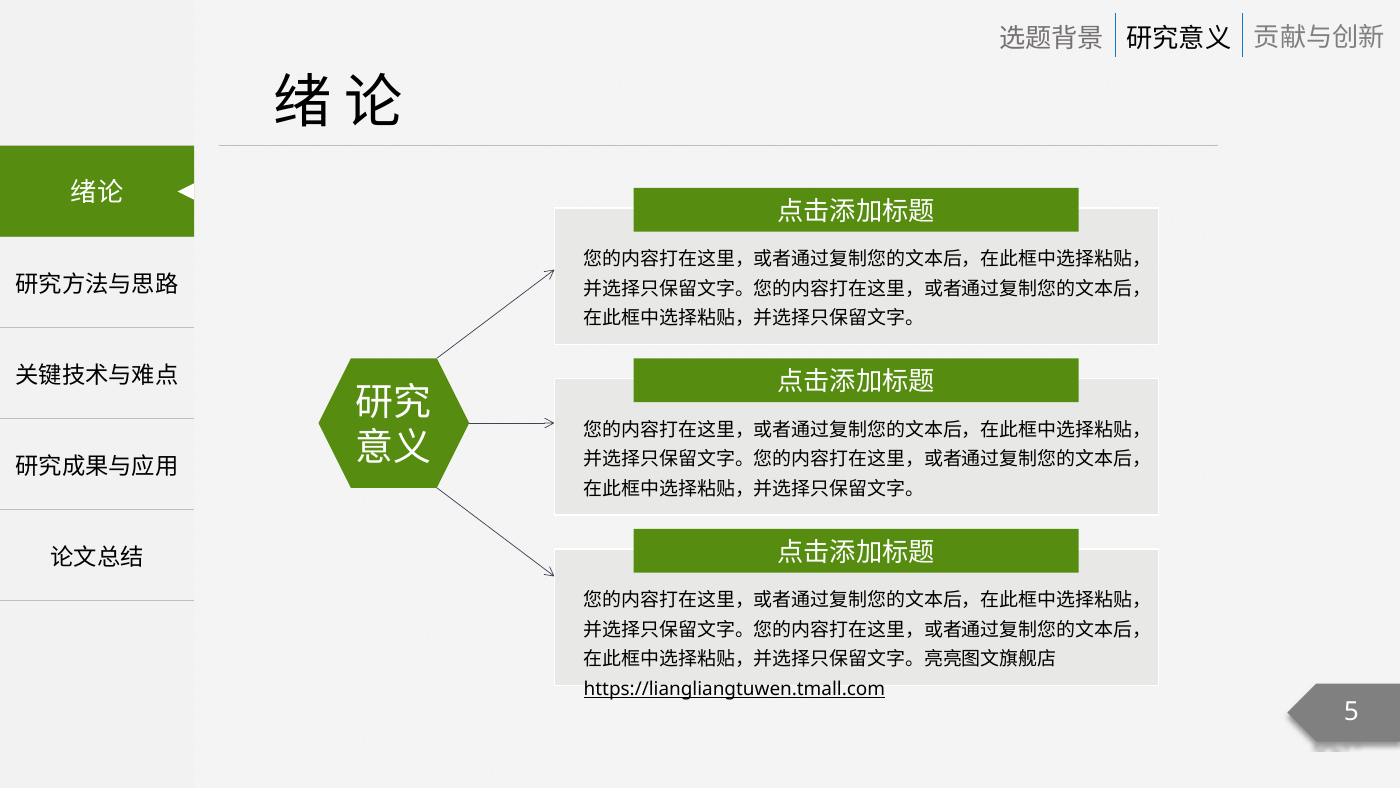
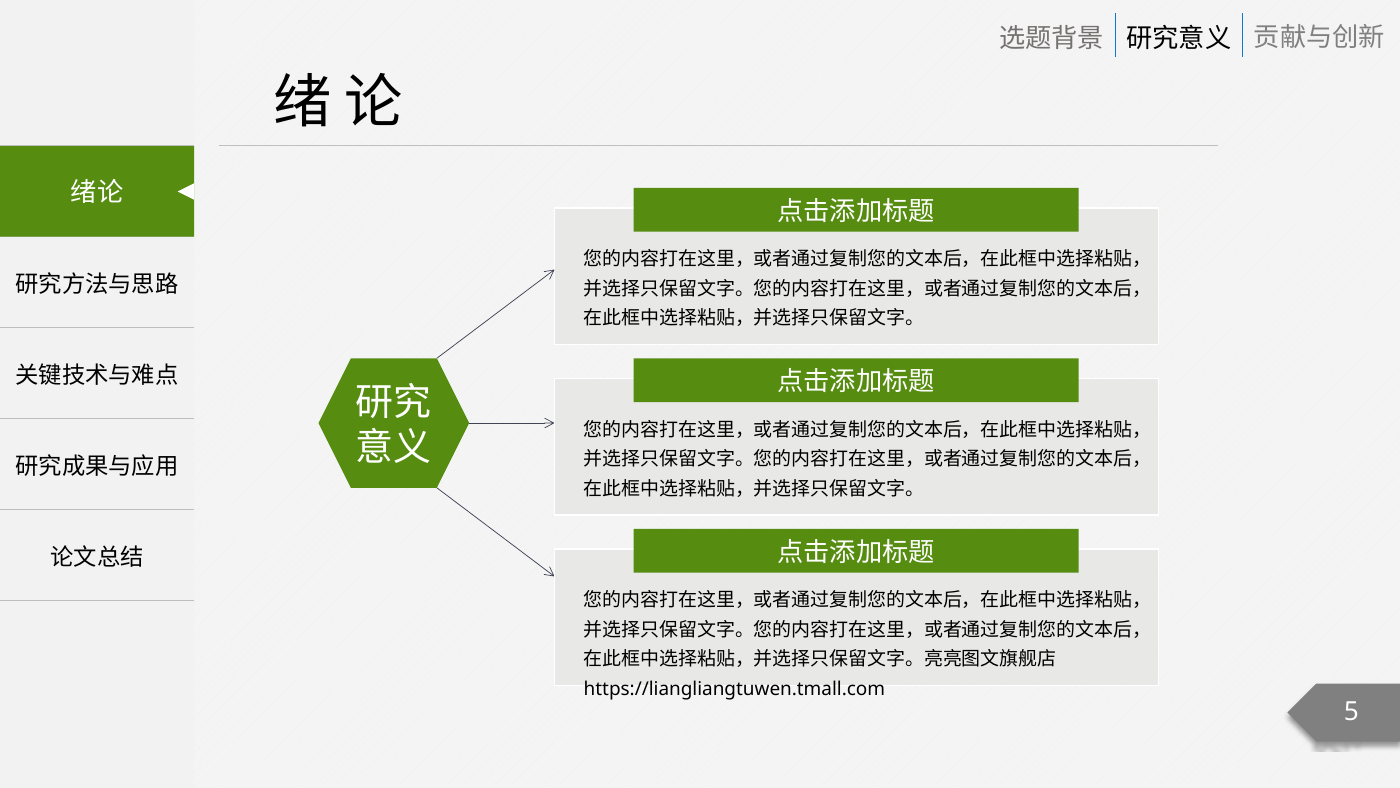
https://liangliangtuwen.tmall.com underline: present -> none
